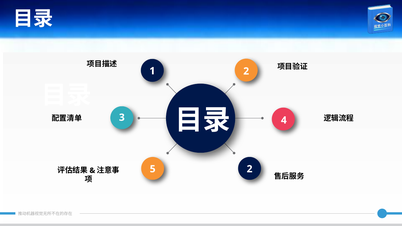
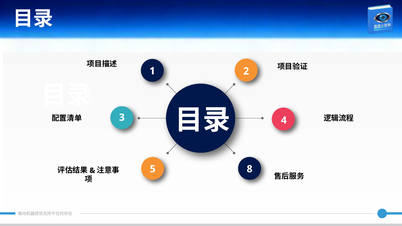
5 2: 2 -> 8
